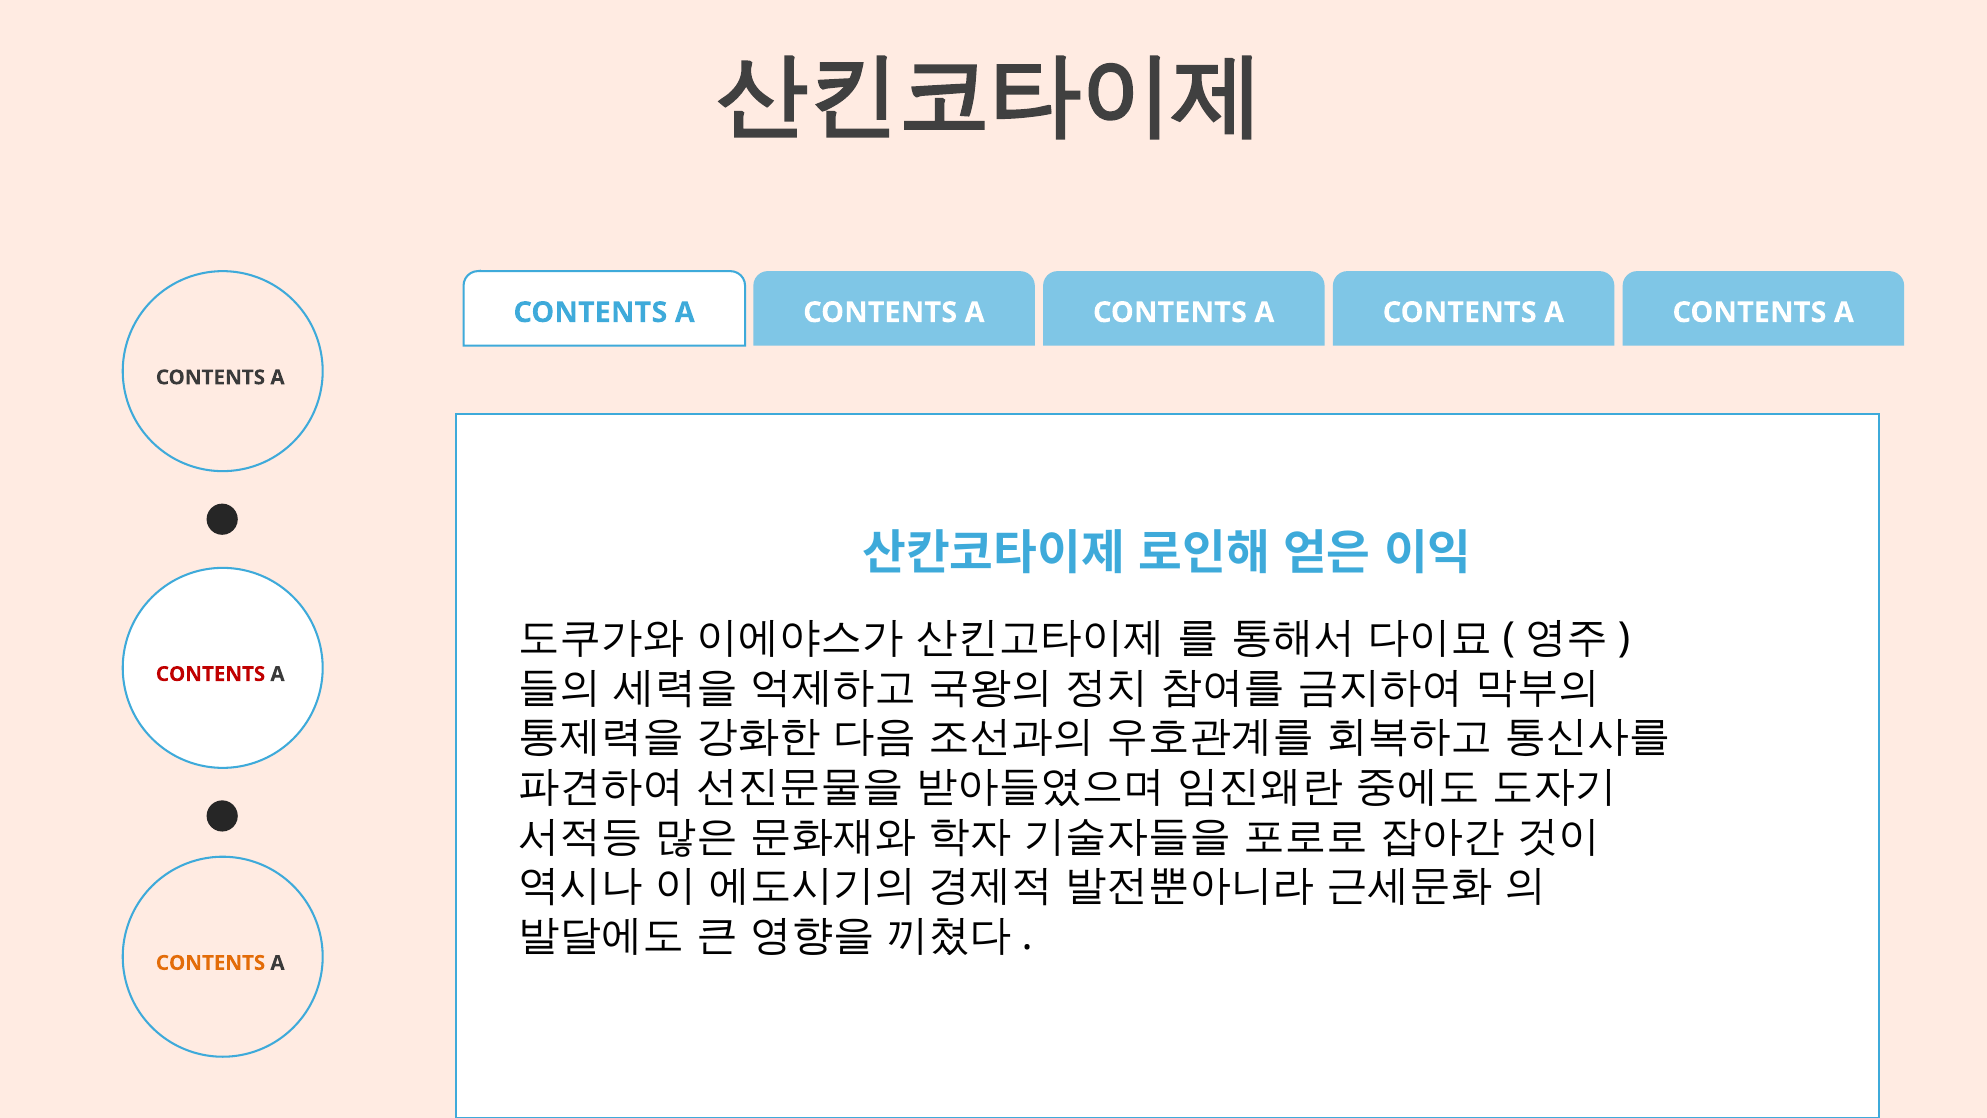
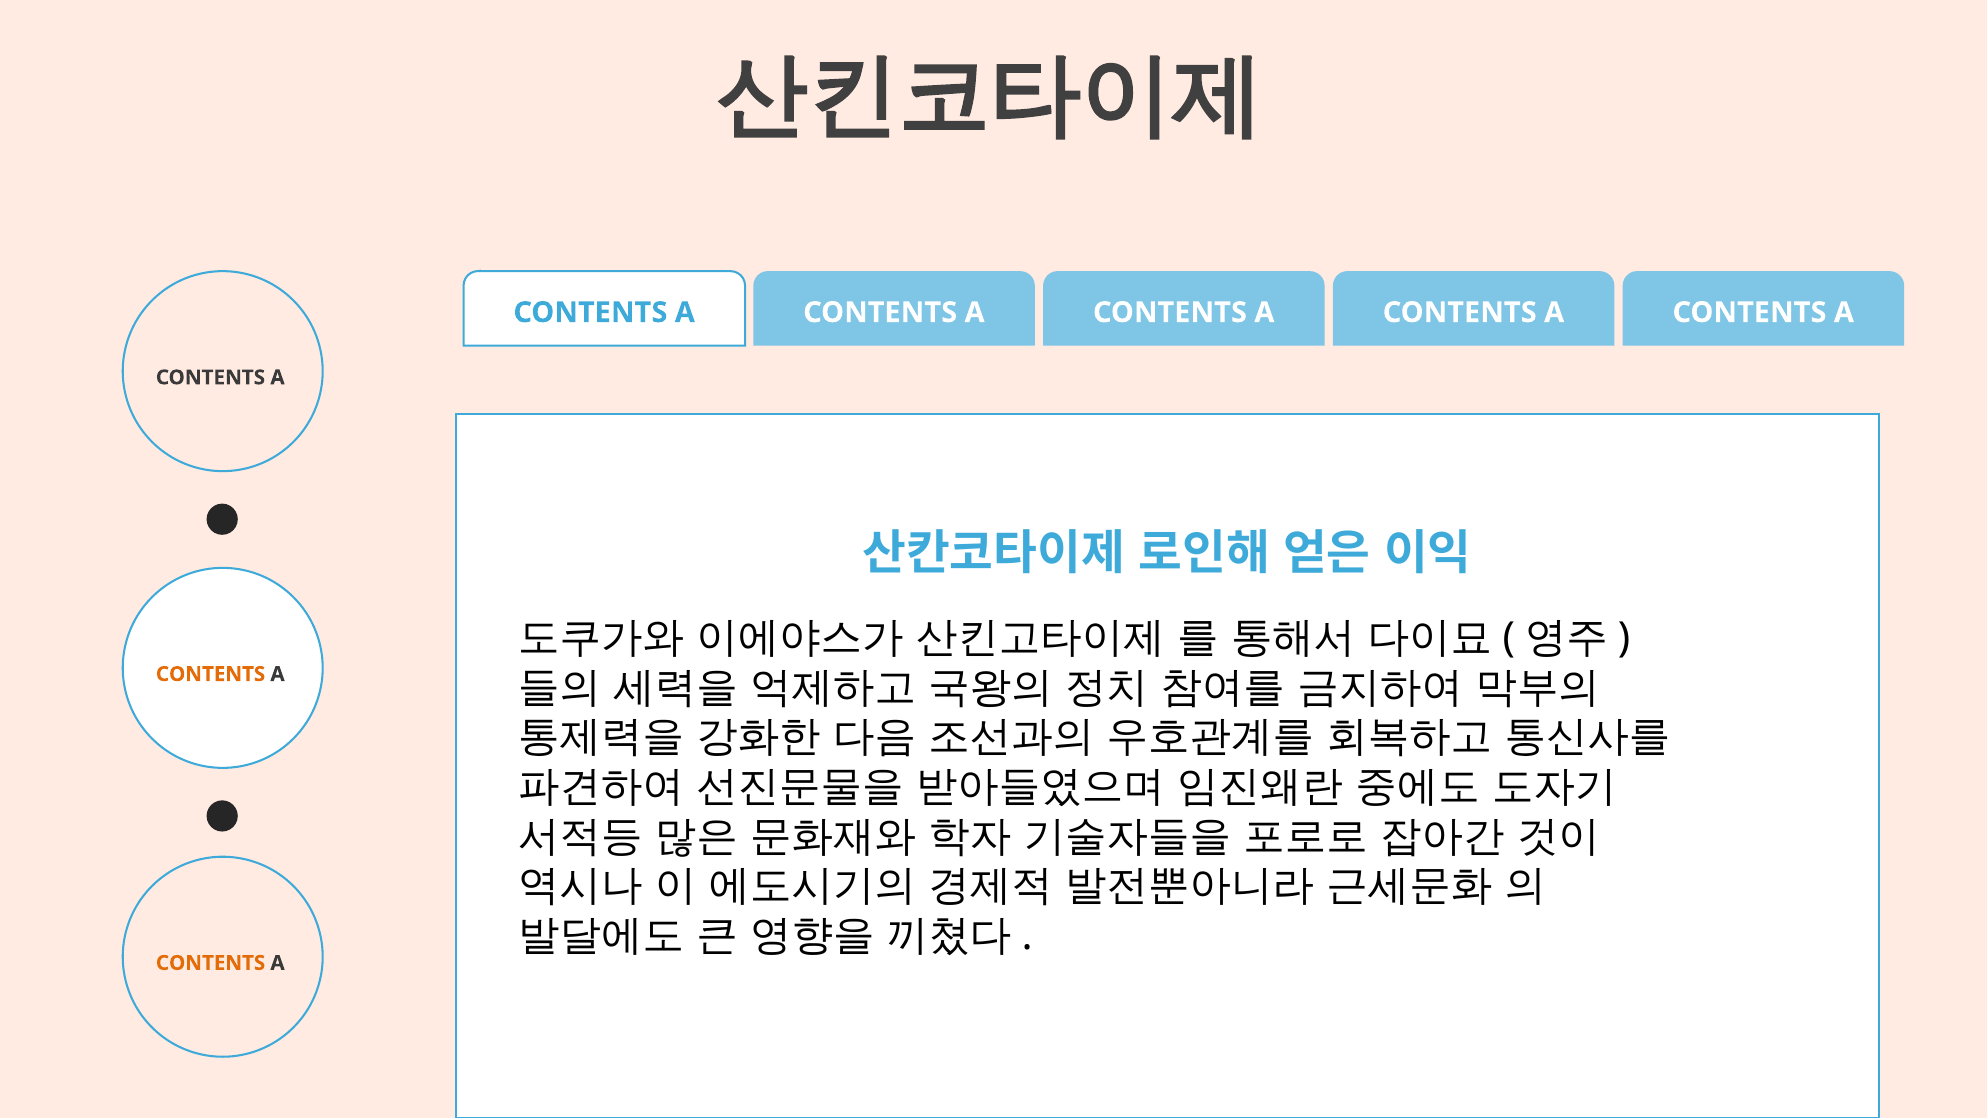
CONTENTS at (211, 674) colour: red -> orange
